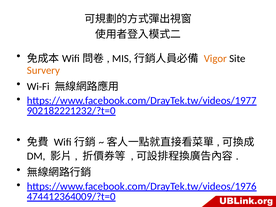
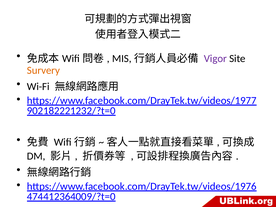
Vigor colour: orange -> purple
